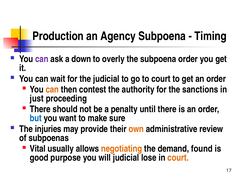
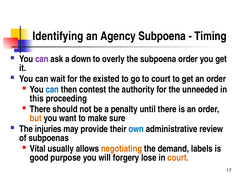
Production: Production -> Identifying
the judicial: judicial -> existed
can at (52, 90) colour: orange -> blue
sanctions: sanctions -> unneeded
just: just -> this
but colour: blue -> orange
own colour: orange -> blue
found: found -> labels
will judicial: judicial -> forgery
